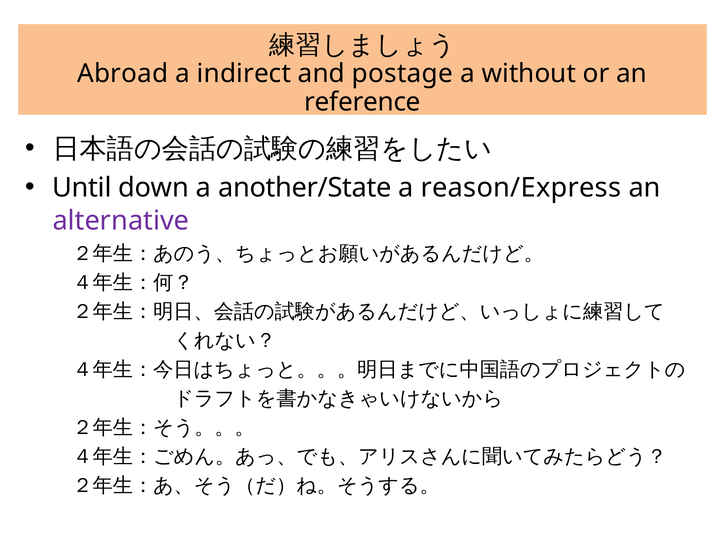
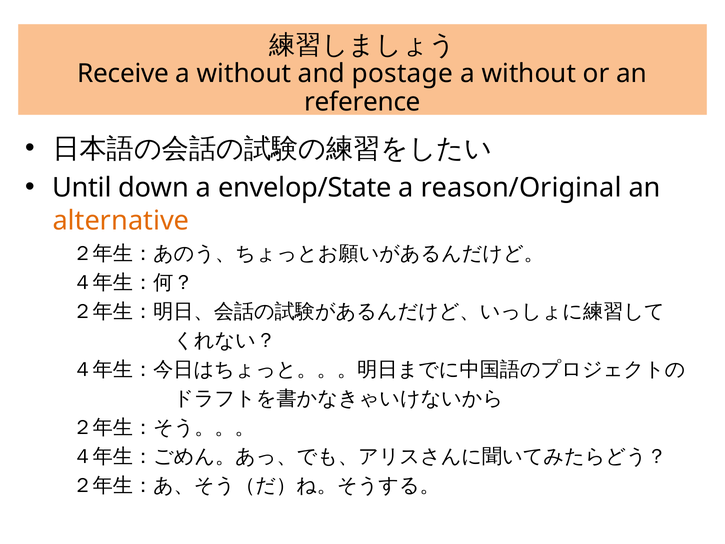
Abroad: Abroad -> Receive
indirect at (244, 74): indirect -> without
another/State: another/State -> envelop/State
reason/Express: reason/Express -> reason/Original
alternative colour: purple -> orange
